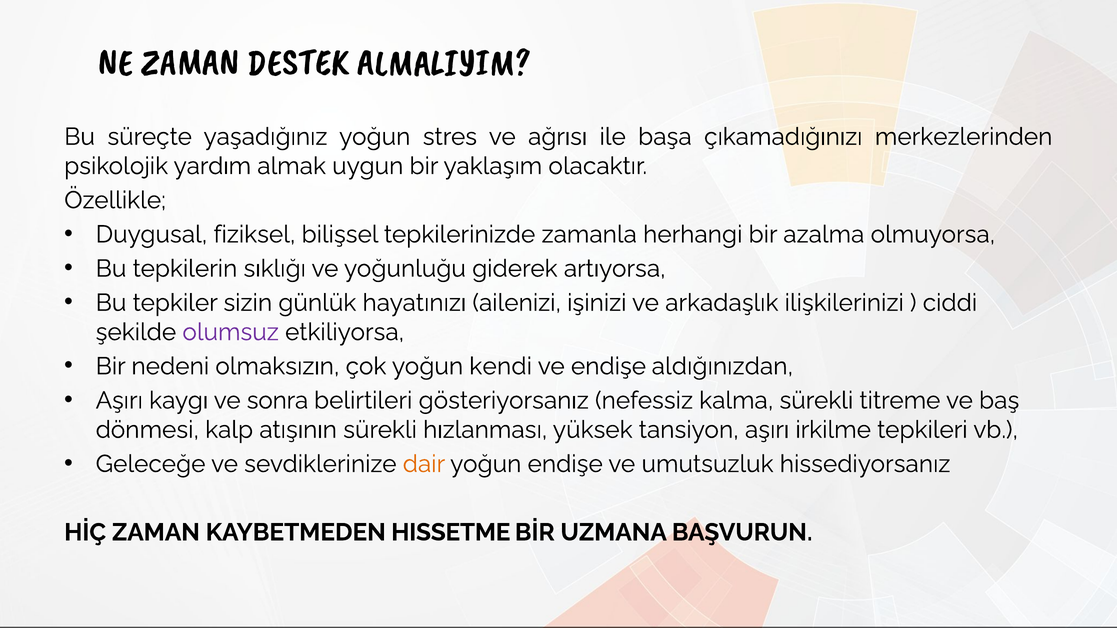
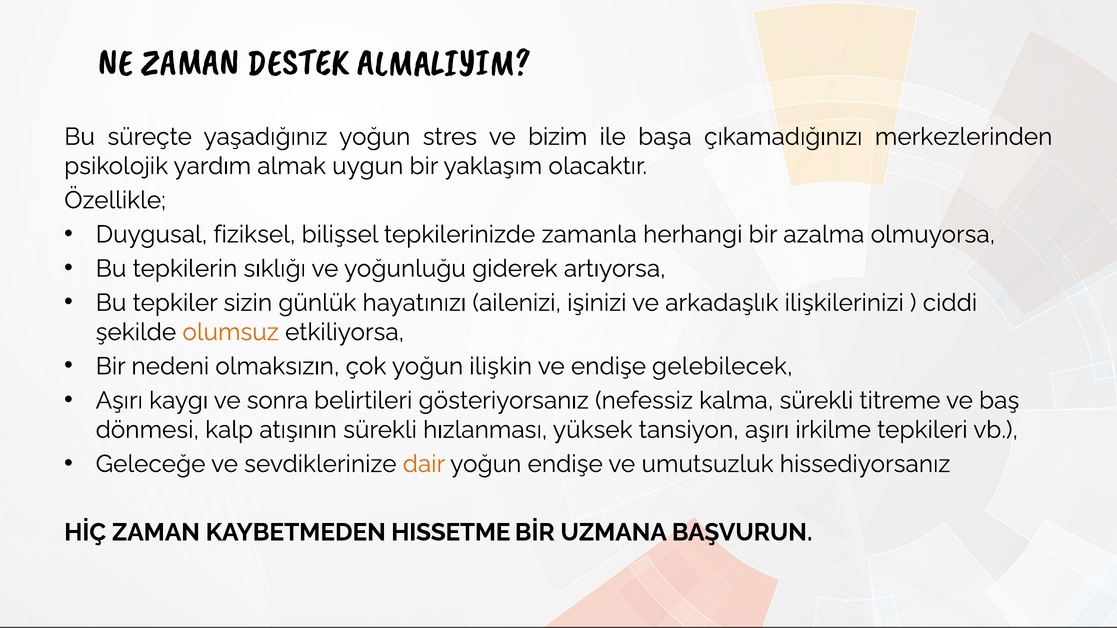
ağrısı: ağrısı -> bizim
olumsuz colour: purple -> orange
kendi: kendi -> ilişkin
aldığınızdan: aldığınızdan -> gelebilecek
